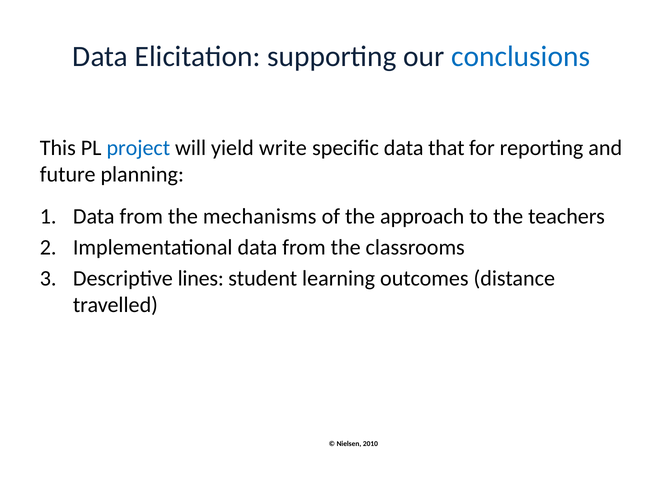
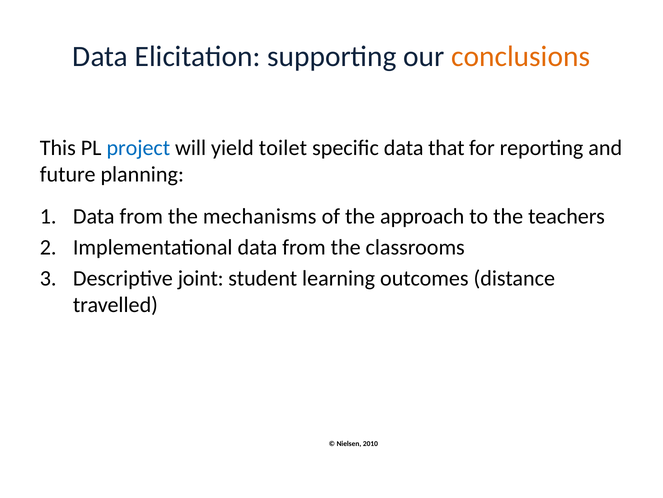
conclusions colour: blue -> orange
write: write -> toilet
lines: lines -> joint
